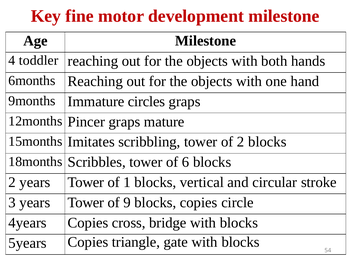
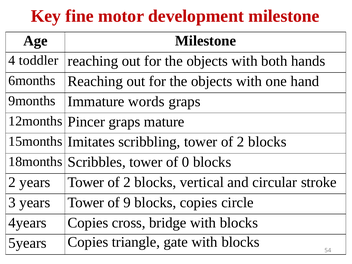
circles: circles -> words
6: 6 -> 0
years Tower of 1: 1 -> 2
